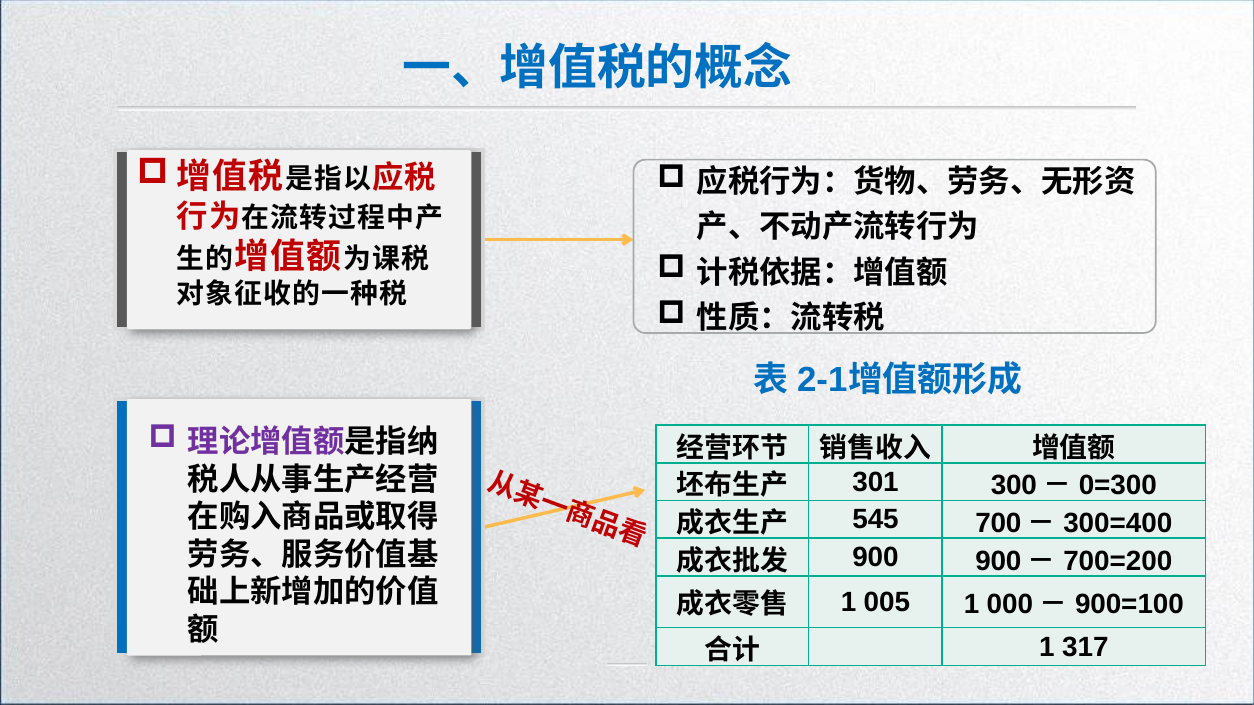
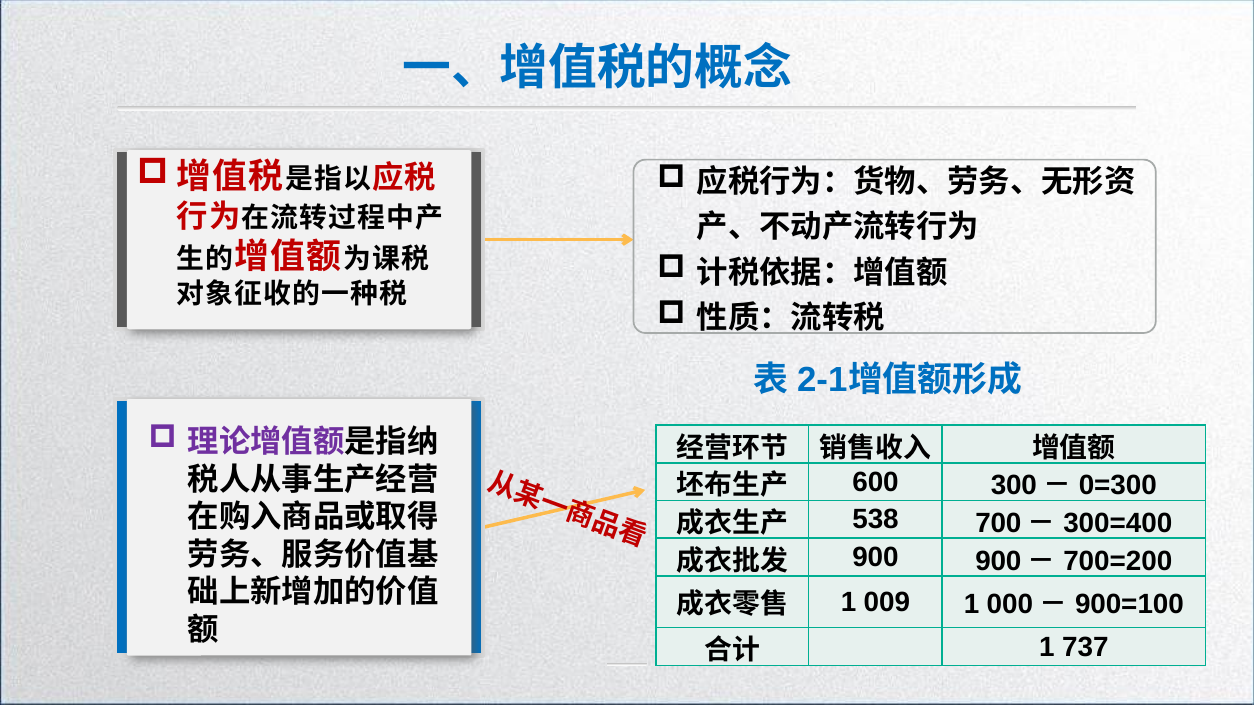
301: 301 -> 600
545: 545 -> 538
005: 005 -> 009
317: 317 -> 737
